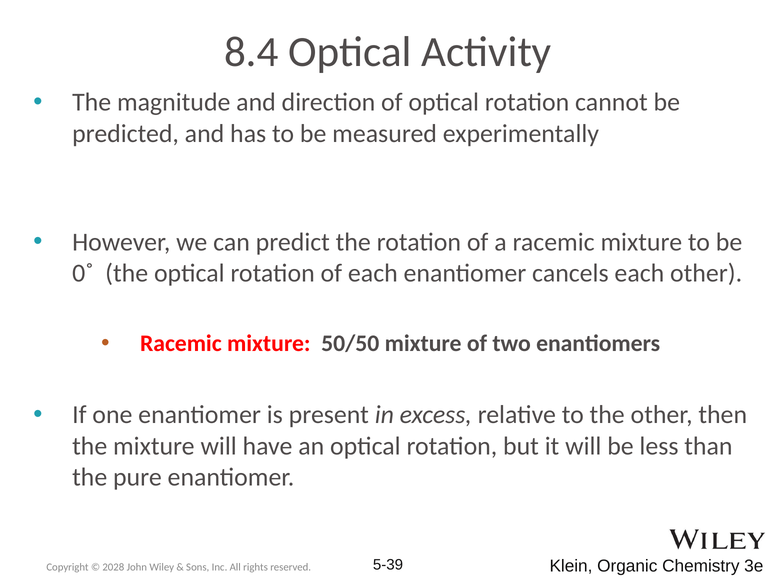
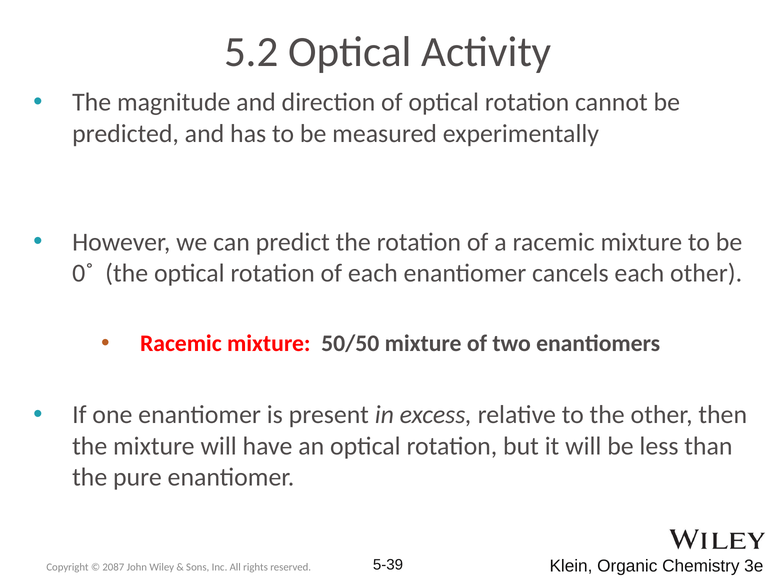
8.4: 8.4 -> 5.2
2028: 2028 -> 2087
